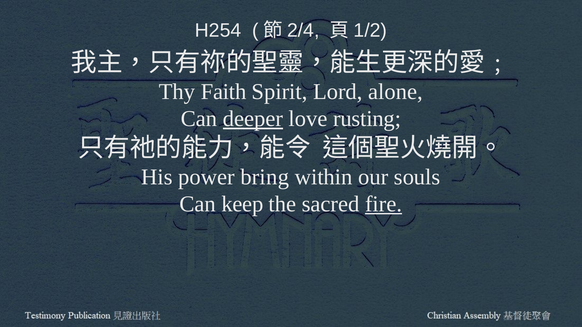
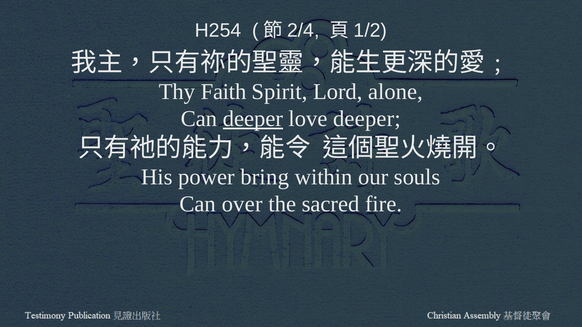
love rusting: rusting -> deeper
keep: keep -> over
fire underline: present -> none
